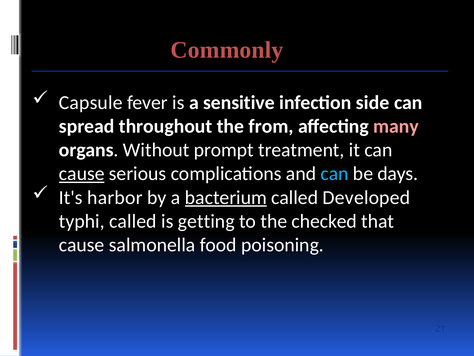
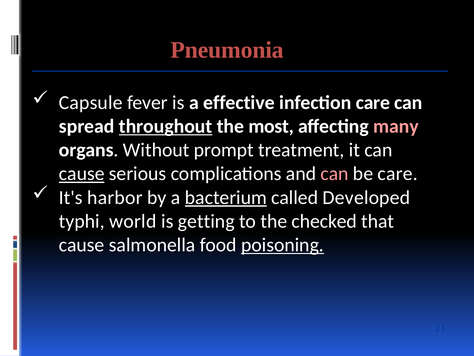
Commonly: Commonly -> Pneumonia
sensitive: sensitive -> effective
infection side: side -> care
throughout underline: none -> present
from: from -> most
can at (335, 174) colour: light blue -> pink
be days: days -> care
typhi called: called -> world
poisoning underline: none -> present
